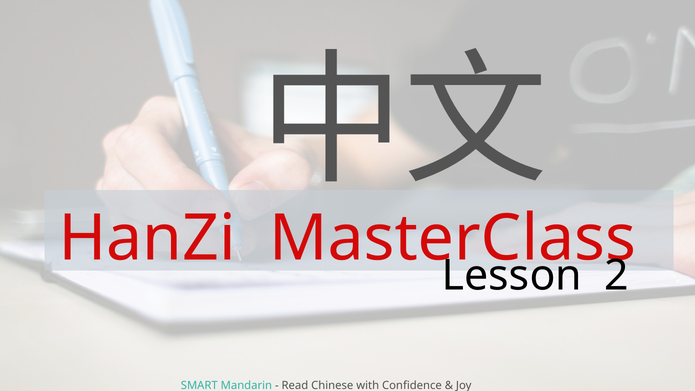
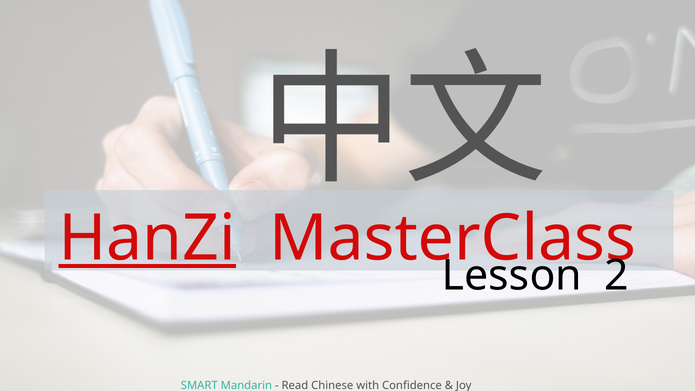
HanZi underline: none -> present
